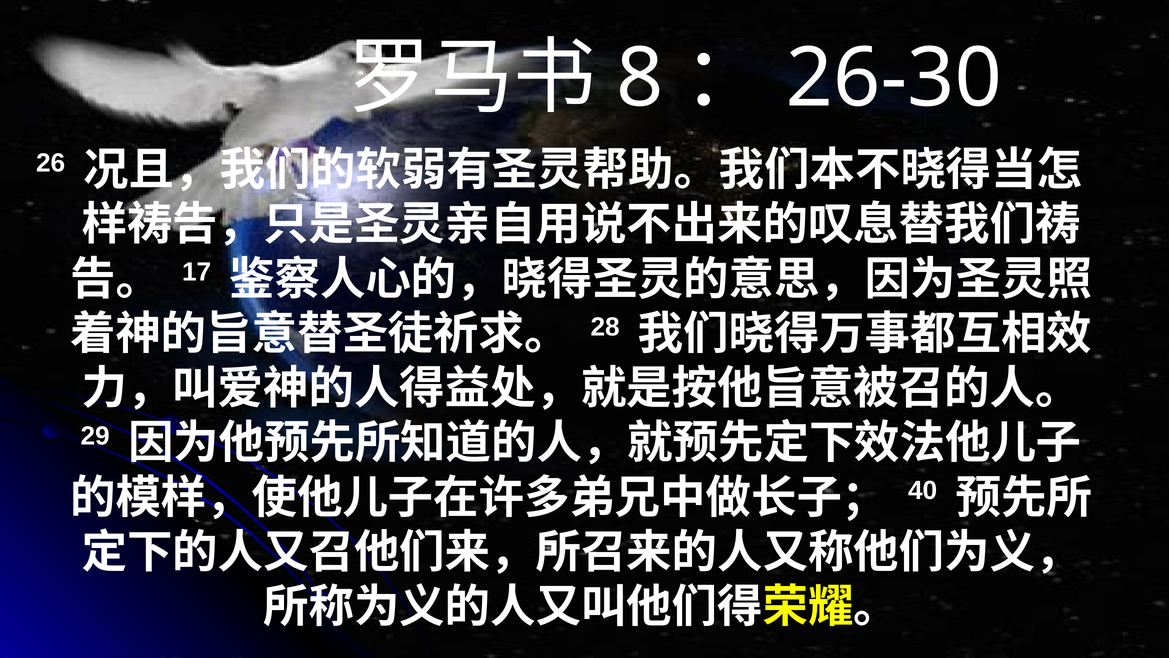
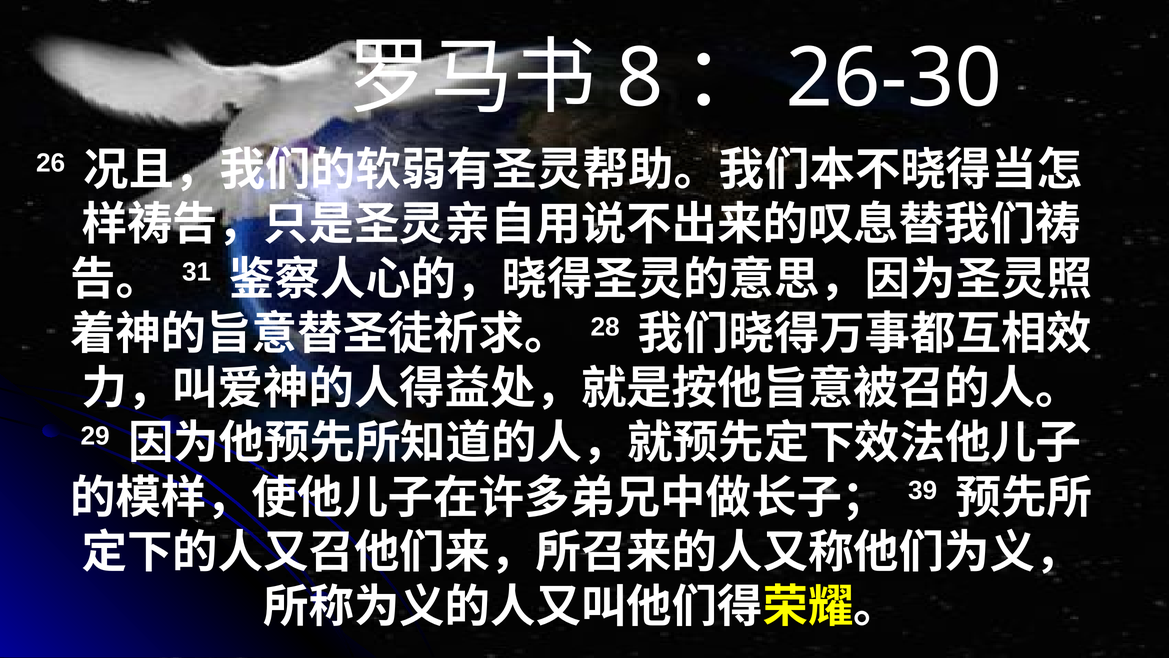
17: 17 -> 31
40: 40 -> 39
